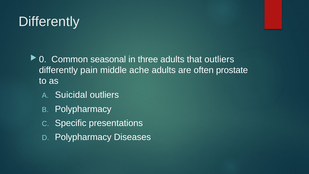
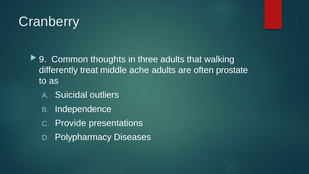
Differently at (49, 22): Differently -> Cranberry
0: 0 -> 9
seasonal: seasonal -> thoughts
that outliers: outliers -> walking
pain: pain -> treat
Polypharmacy at (83, 109): Polypharmacy -> Independence
Specific: Specific -> Provide
